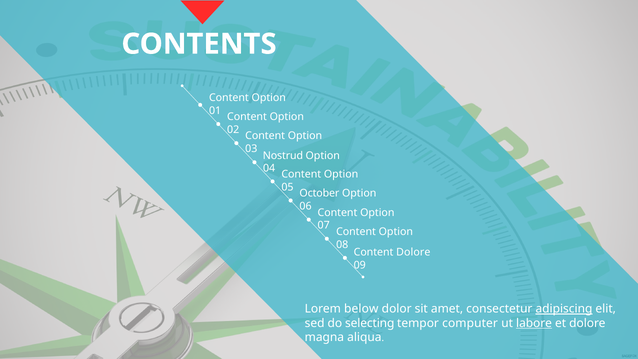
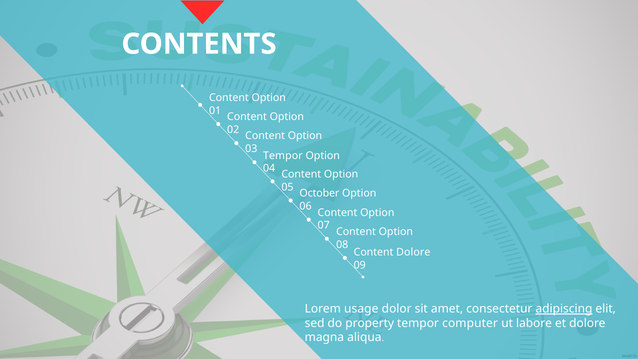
Nostrud at (283, 156): Nostrud -> Tempor
below: below -> usage
selecting: selecting -> property
labore underline: present -> none
